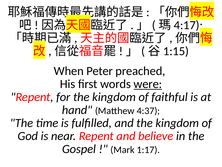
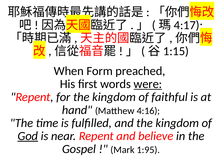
Peter: Peter -> Form
4:37: 4:37 -> 4:16
God underline: none -> present
1:17: 1:17 -> 1:95
